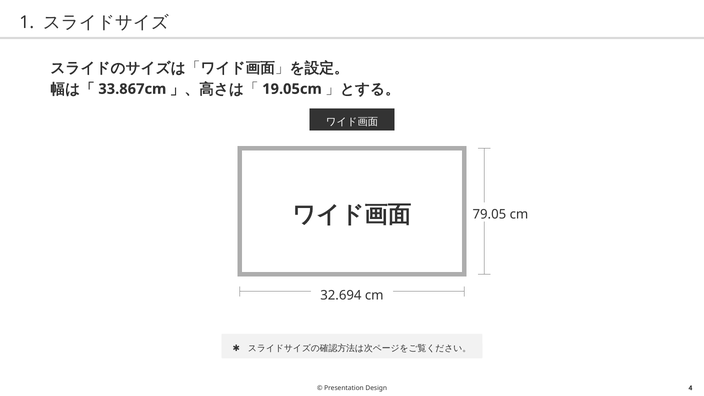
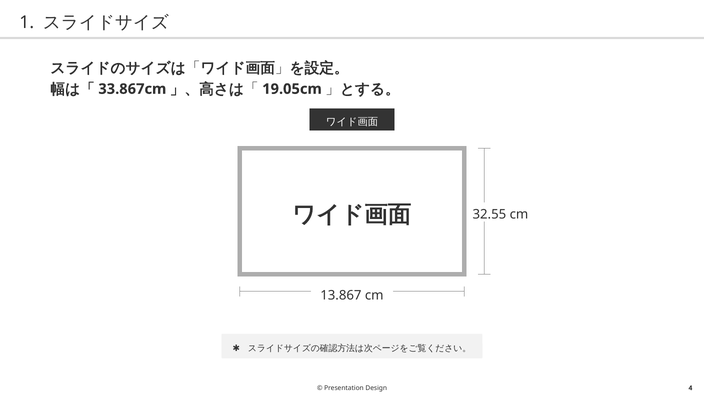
79.05: 79.05 -> 32.55
32.694: 32.694 -> 13.867
